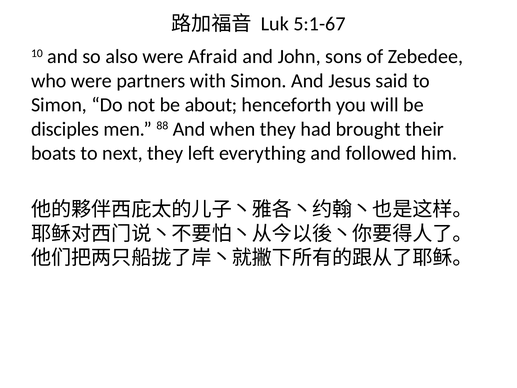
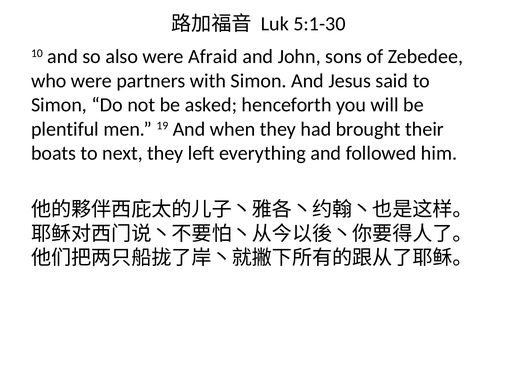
5:1-67: 5:1-67 -> 5:1-30
about: about -> asked
disciples: disciples -> plentiful
88: 88 -> 19
